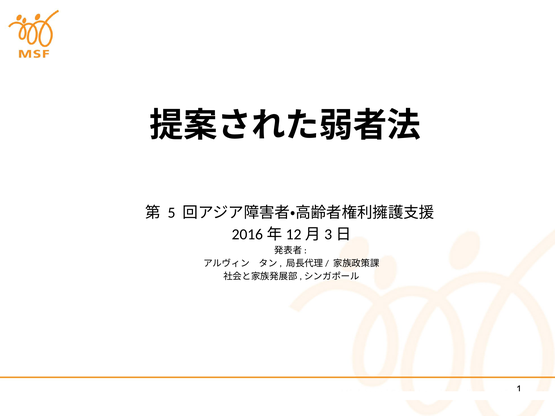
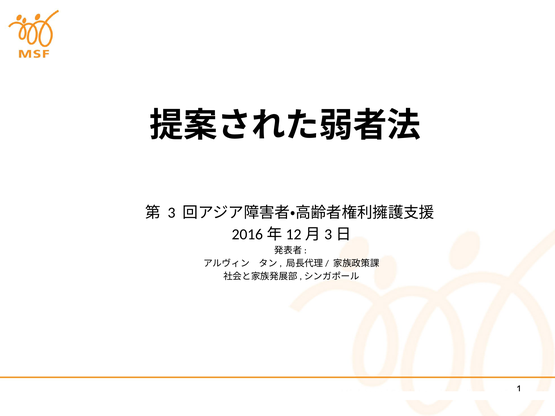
5: 5 -> 3
